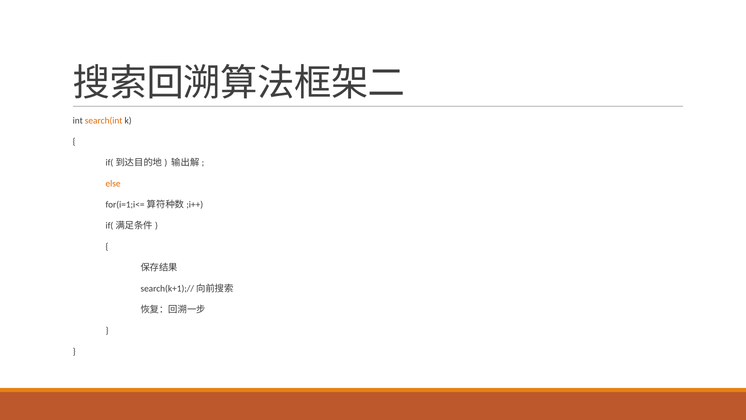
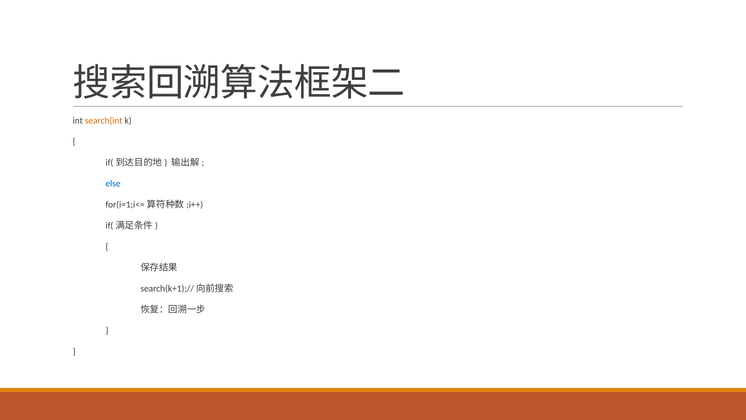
else colour: orange -> blue
